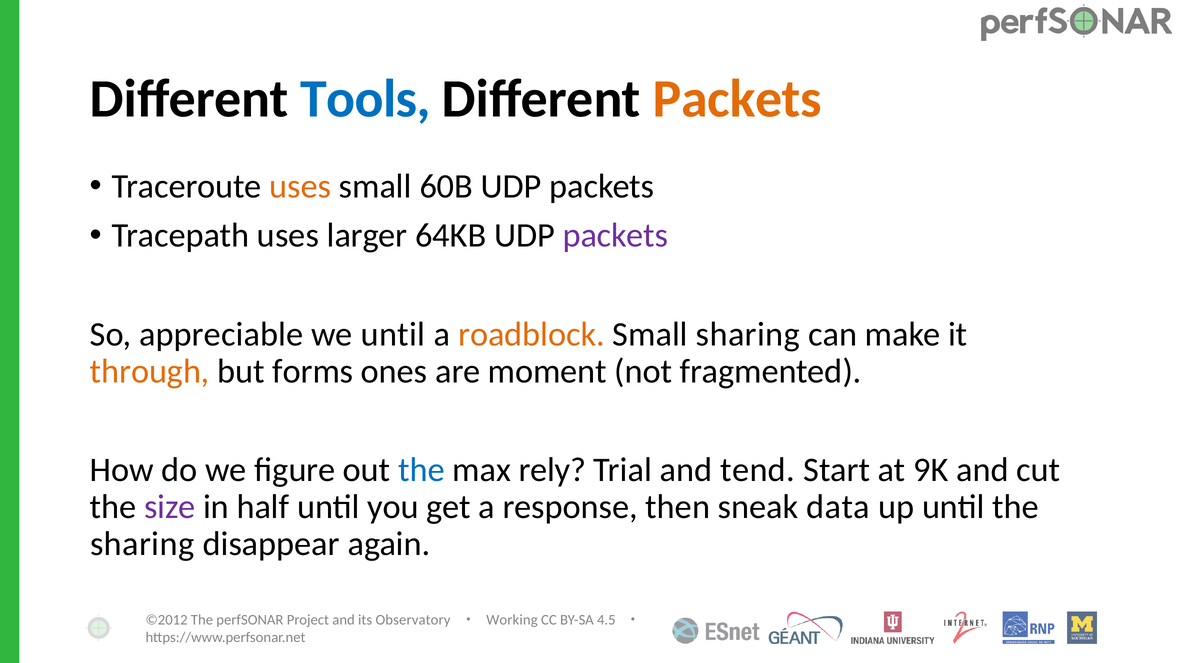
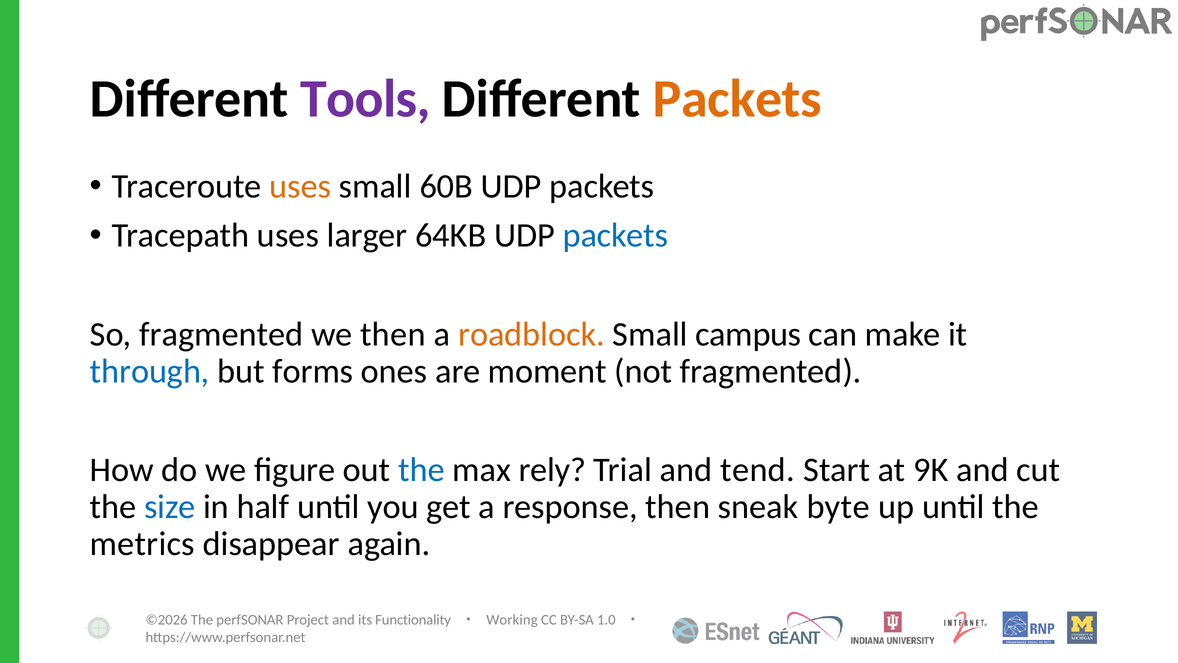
Tools colour: blue -> purple
packets at (615, 235) colour: purple -> blue
So appreciable: appreciable -> fragmented
we until: until -> then
Small sharing: sharing -> campus
through colour: orange -> blue
size colour: purple -> blue
data: data -> byte
sharing at (142, 544): sharing -> metrics
©2012: ©2012 -> ©2026
Observatory: Observatory -> Functionality
4.5: 4.5 -> 1.0
